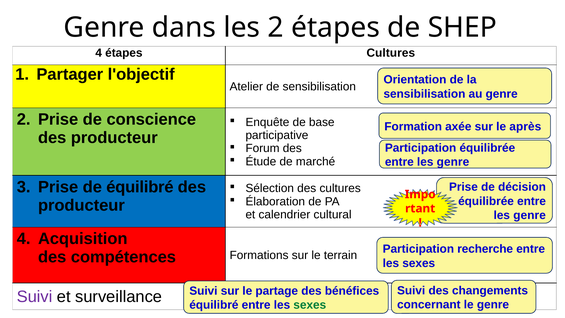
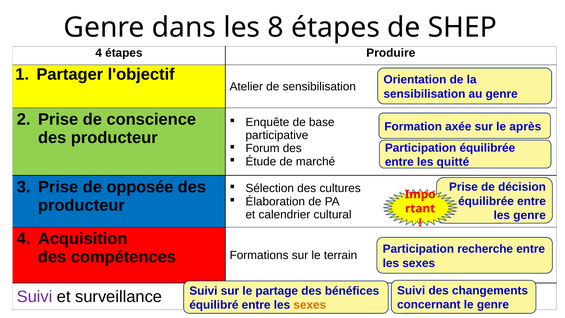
les 2: 2 -> 8
étapes Cultures: Cultures -> Produire
genre at (453, 162): genre -> quitté
de équilibré: équilibré -> opposée
sexes at (310, 305) colour: green -> orange
